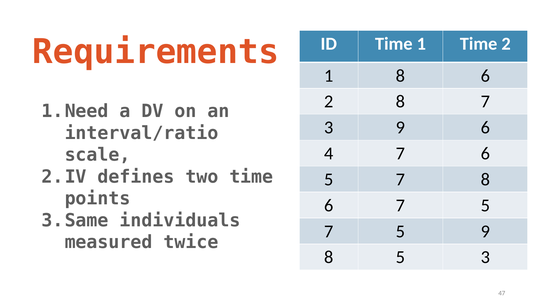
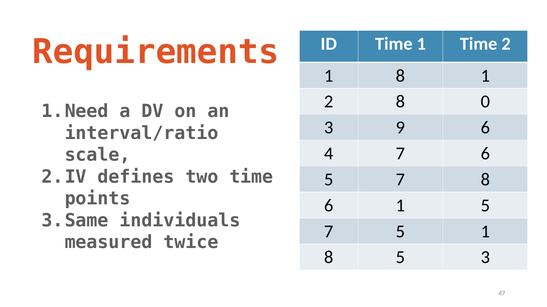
1 8 6: 6 -> 1
8 7: 7 -> 0
6 7: 7 -> 1
5 9: 9 -> 1
